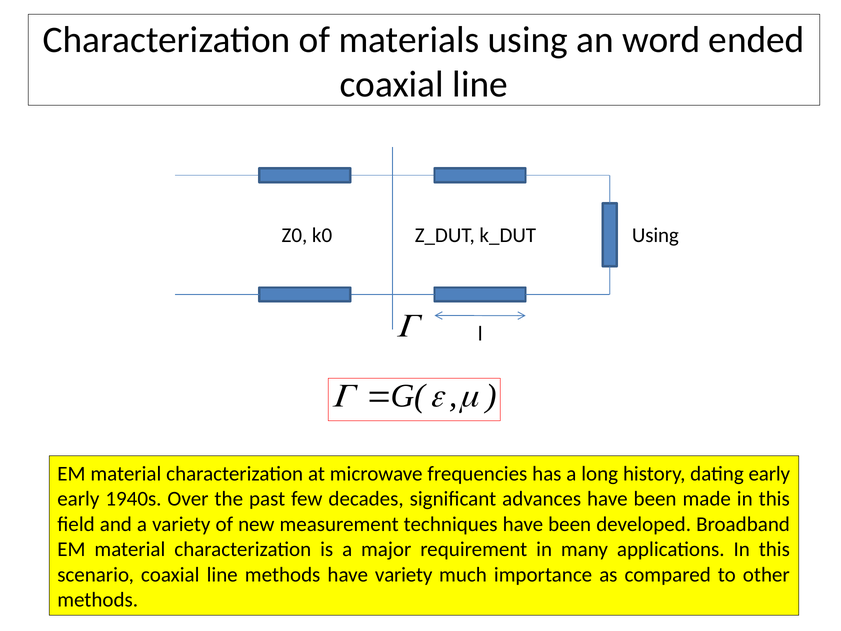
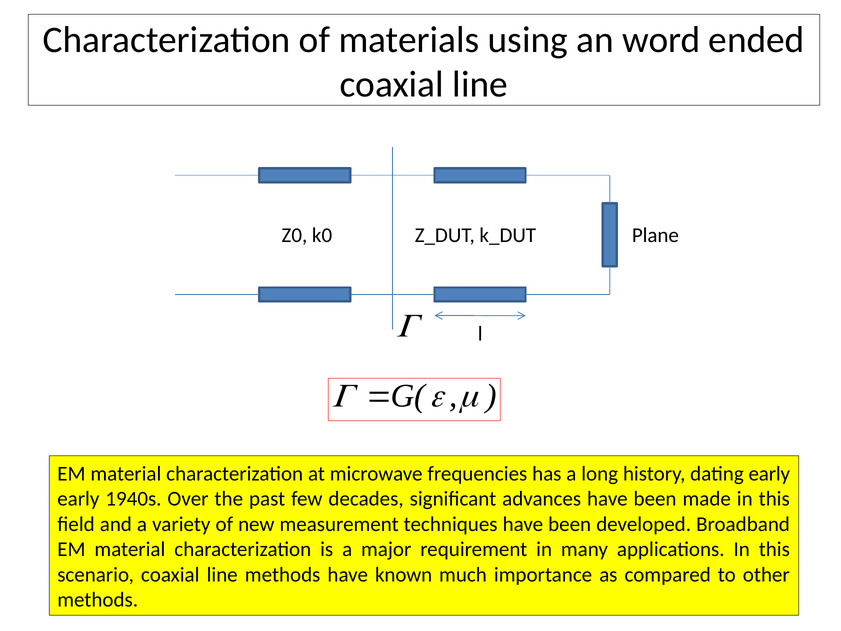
k0 Using: Using -> Plane
have variety: variety -> known
